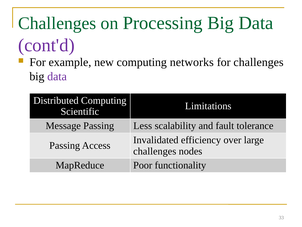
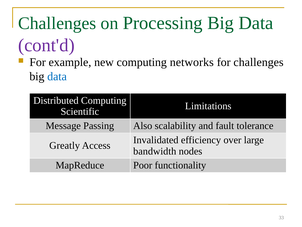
data at (57, 76) colour: purple -> blue
Less: Less -> Also
Passing at (65, 145): Passing -> Greatly
challenges at (155, 151): challenges -> bandwidth
